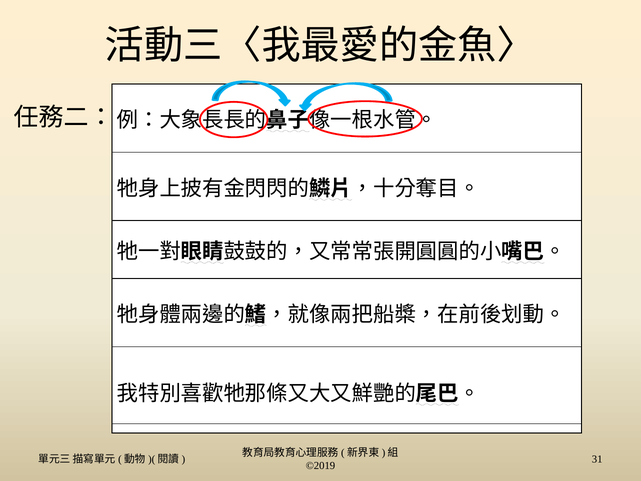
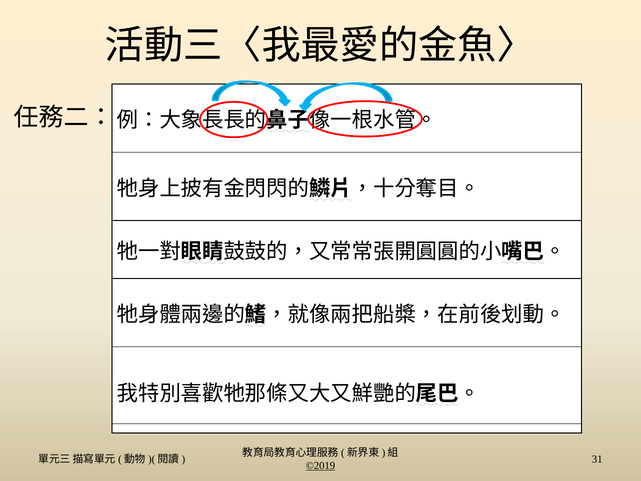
©2019 underline: none -> present
